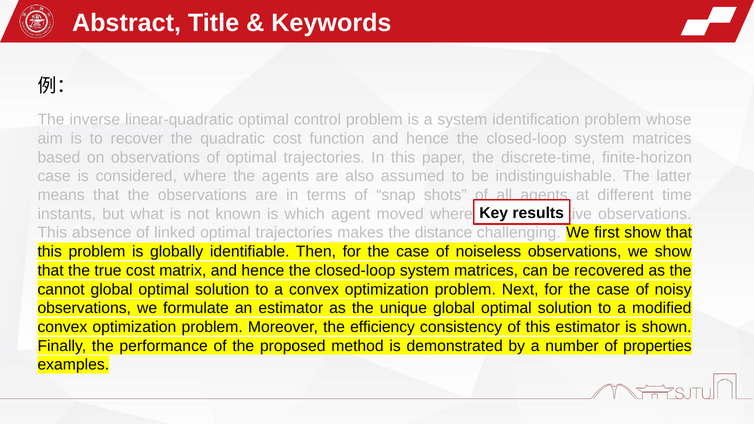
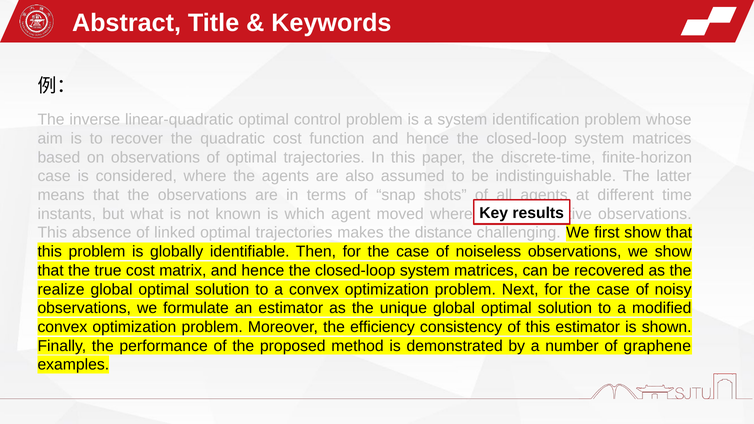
cannot: cannot -> realize
properties: properties -> graphene
